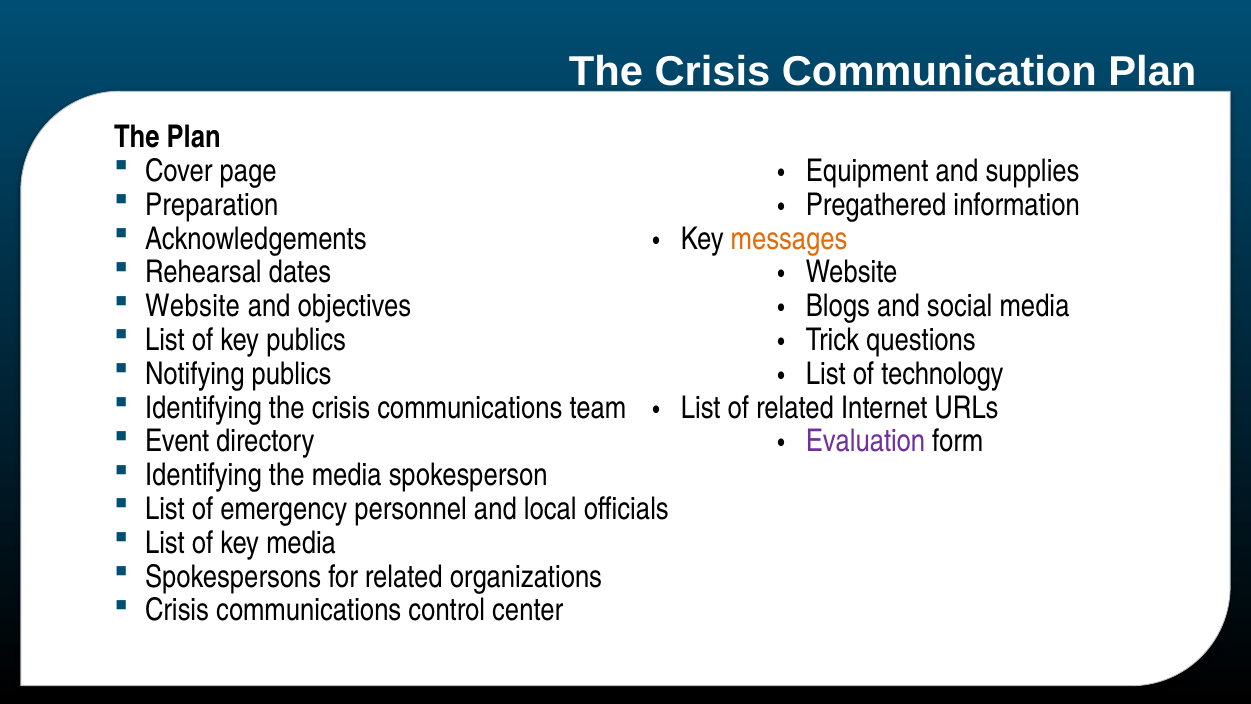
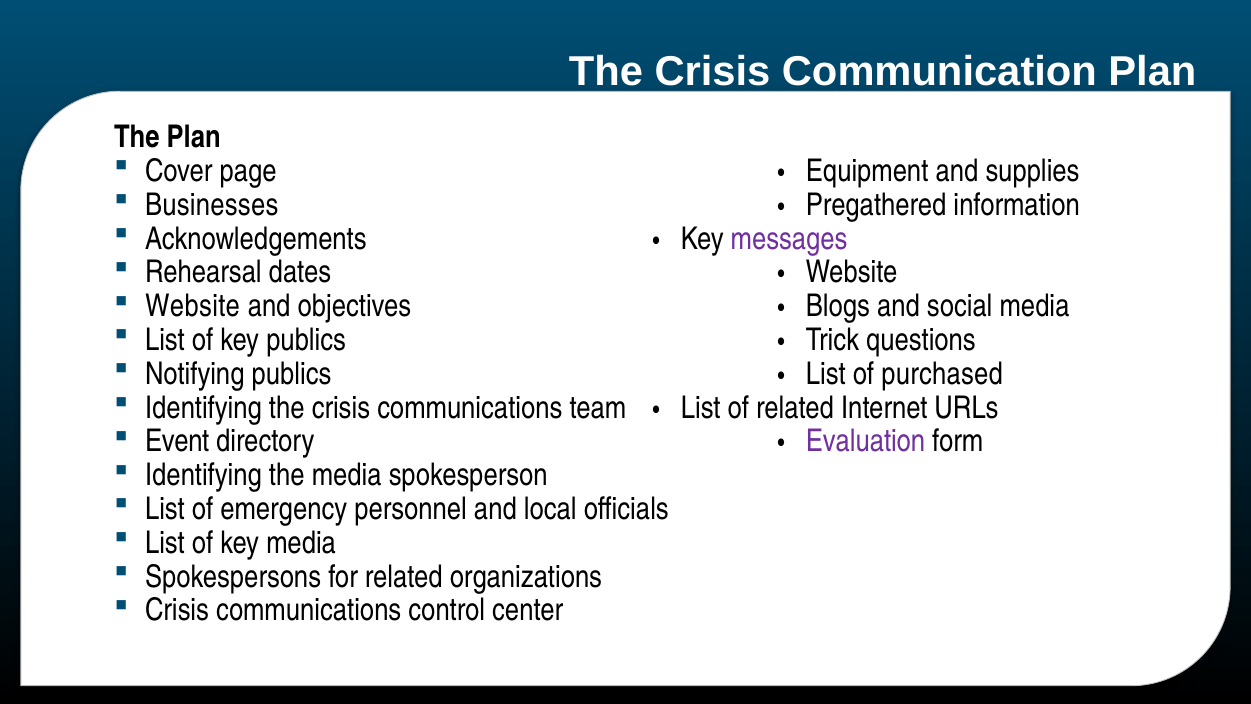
Preparation: Preparation -> Businesses
messages colour: orange -> purple
technology: technology -> purchased
